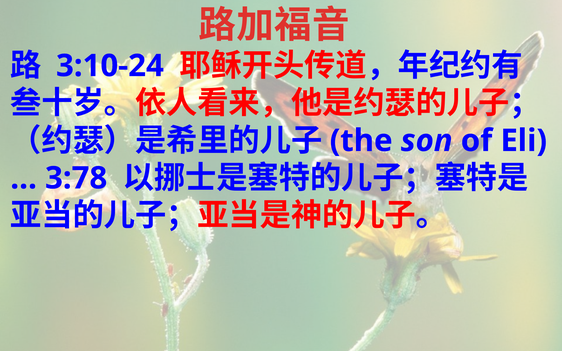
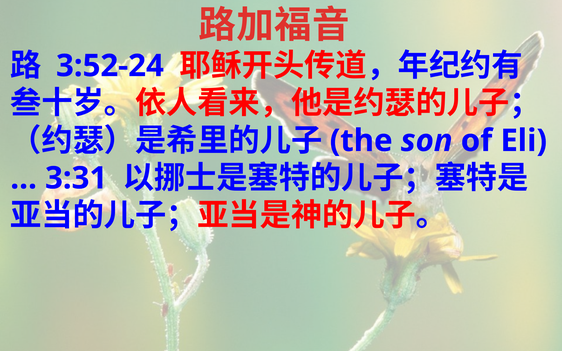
3:10-24: 3:10-24 -> 3:52-24
3:78: 3:78 -> 3:31
